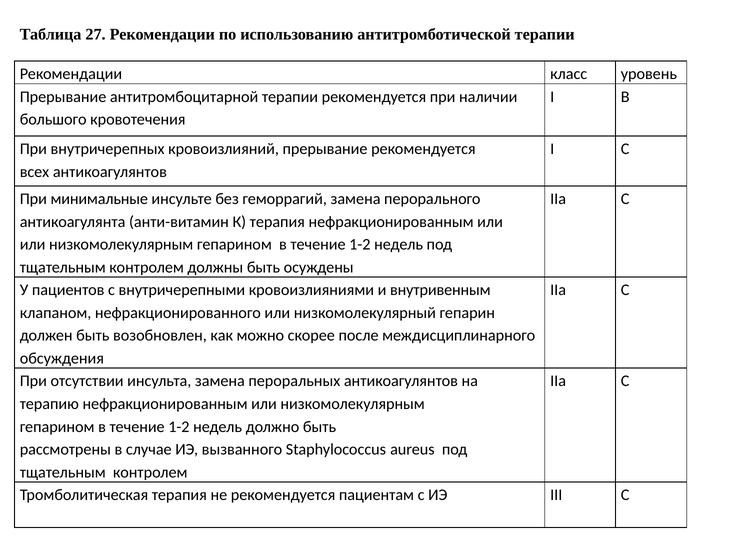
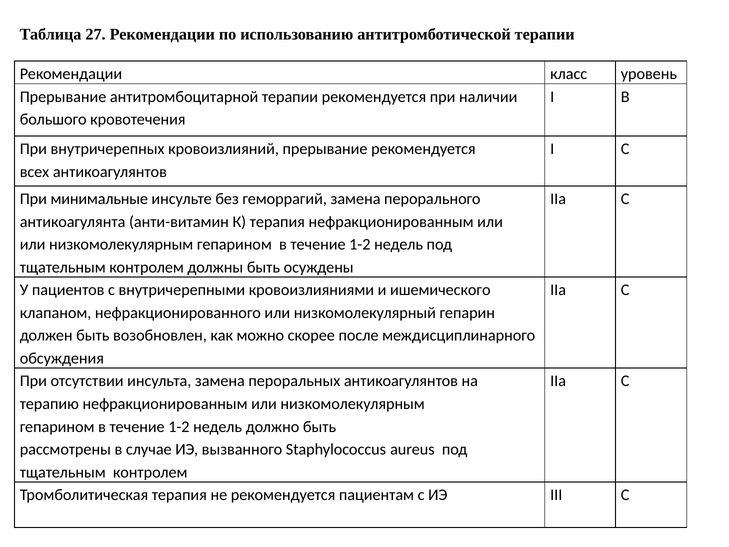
внутривенным: внутривенным -> ишемического
